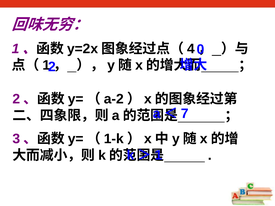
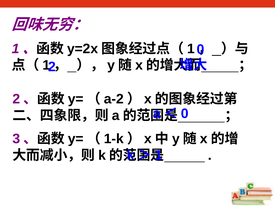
4 at (191, 49): 4 -> 1
7 at (185, 114): 7 -> 0
